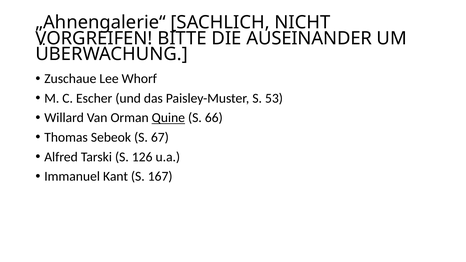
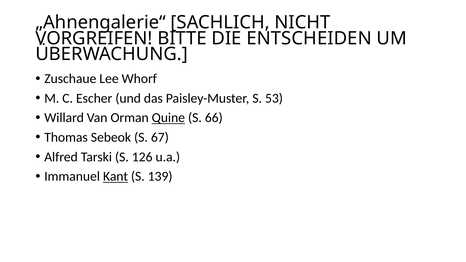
AUSEINANDER: AUSEINANDER -> ENTSCHEIDEN
Kant underline: none -> present
167: 167 -> 139
